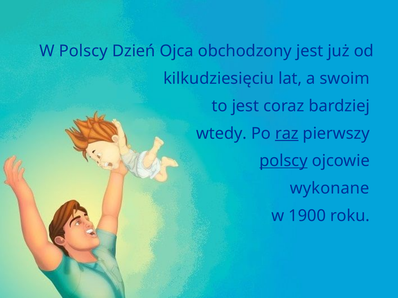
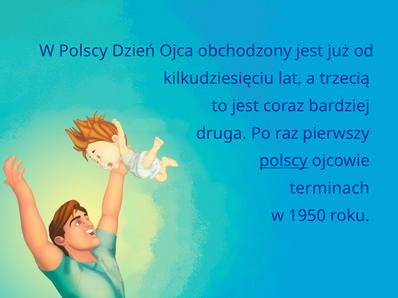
swoim: swoim -> trzecią
wtedy: wtedy -> druga
raz underline: present -> none
wykonane: wykonane -> terminach
1900: 1900 -> 1950
